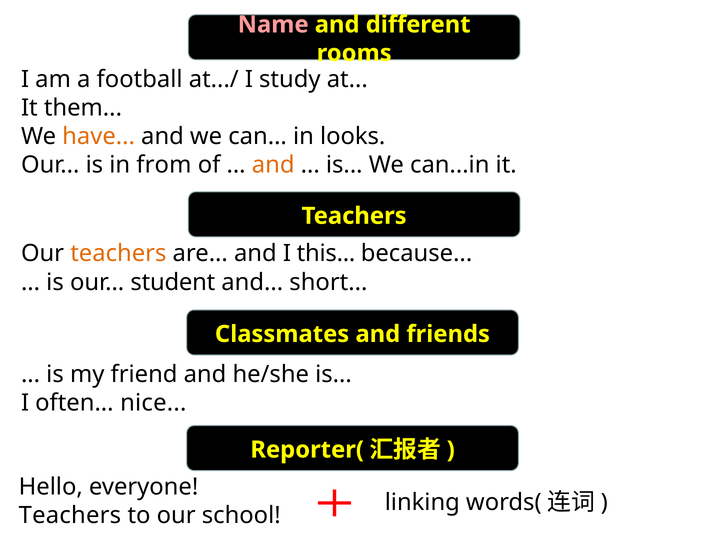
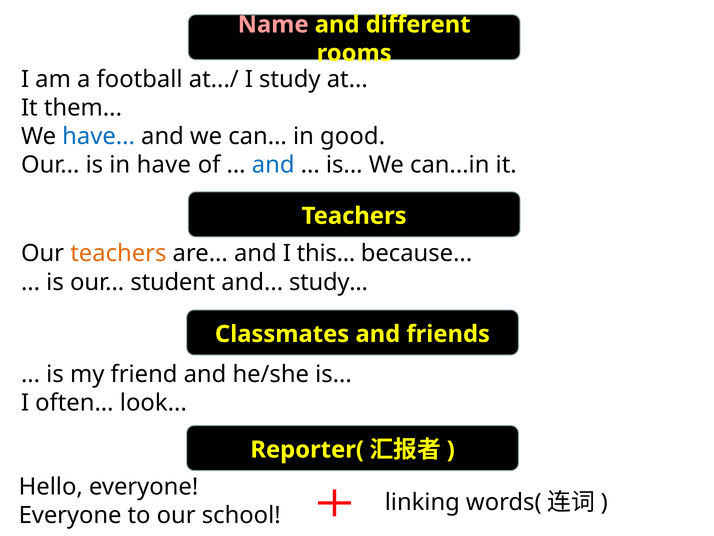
have at (99, 136) colour: orange -> blue
looks: looks -> good
in from: from -> have
and at (273, 165) colour: orange -> blue
and short: short -> study
nice: nice -> look
Teachers at (70, 515): Teachers -> Everyone
